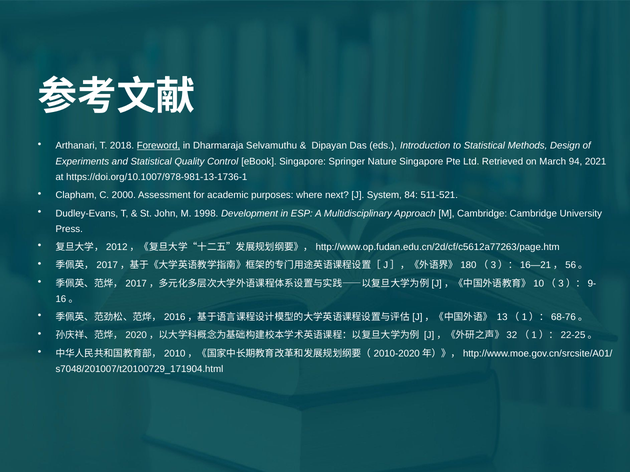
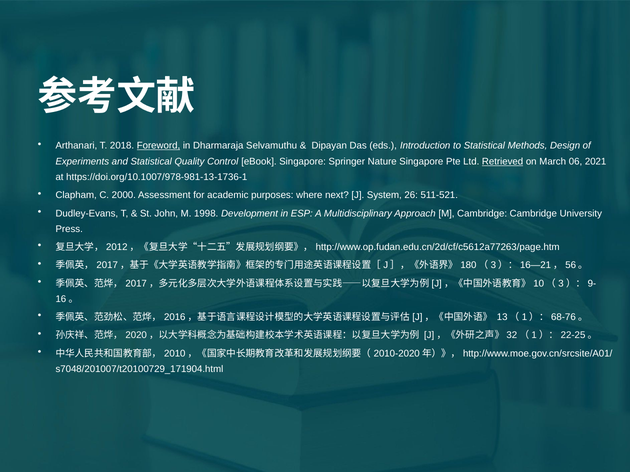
Retrieved underline: none -> present
94: 94 -> 06
84: 84 -> 26
